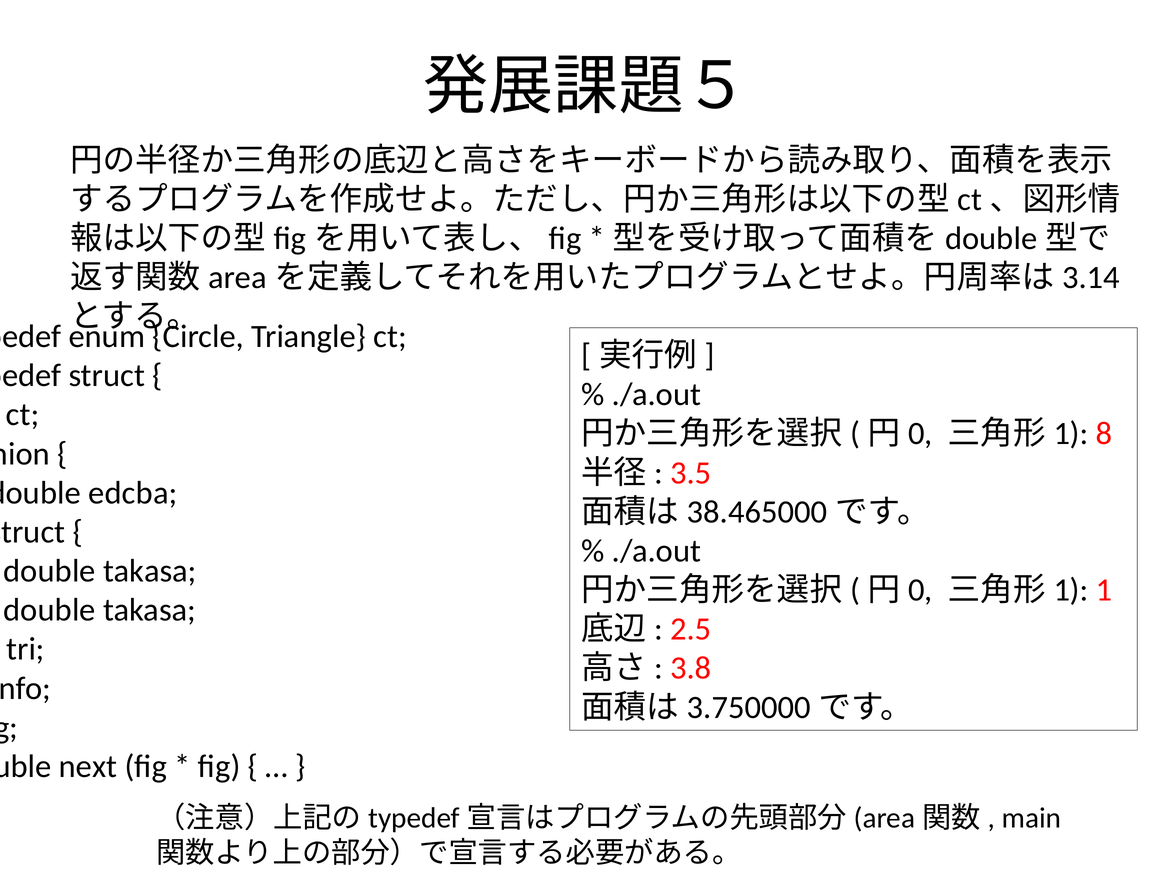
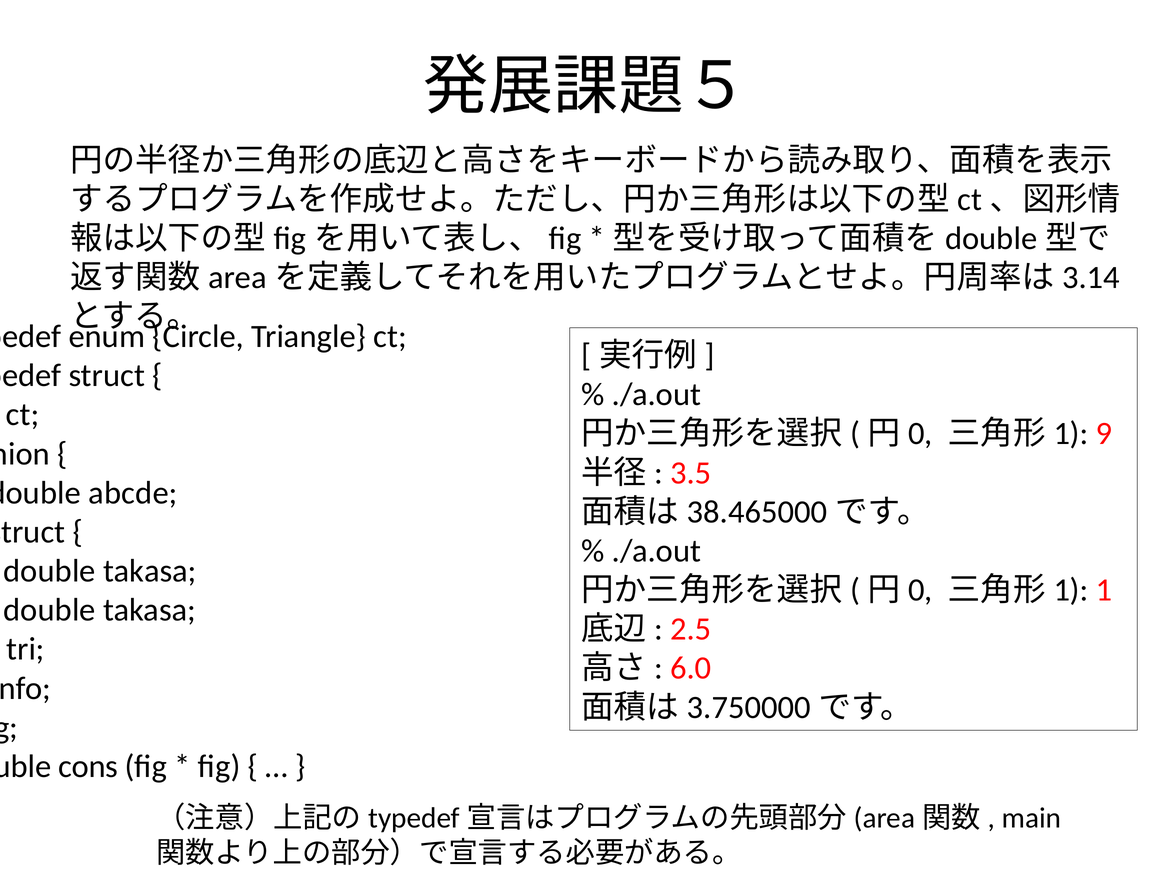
8: 8 -> 9
edcba: edcba -> abcde
3.8: 3.8 -> 6.0
next: next -> cons
